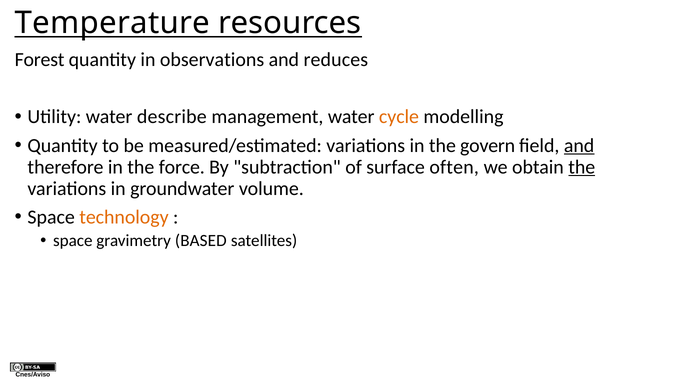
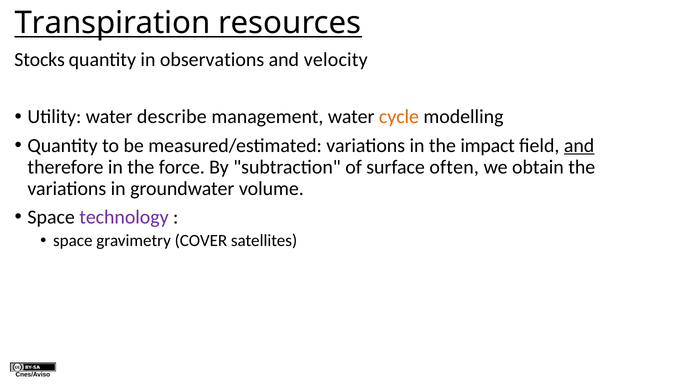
Temperature: Temperature -> Transpiration
Forest: Forest -> Stocks
reduces: reduces -> velocity
govern: govern -> impact
the at (582, 167) underline: present -> none
technology colour: orange -> purple
BASED: BASED -> COVER
